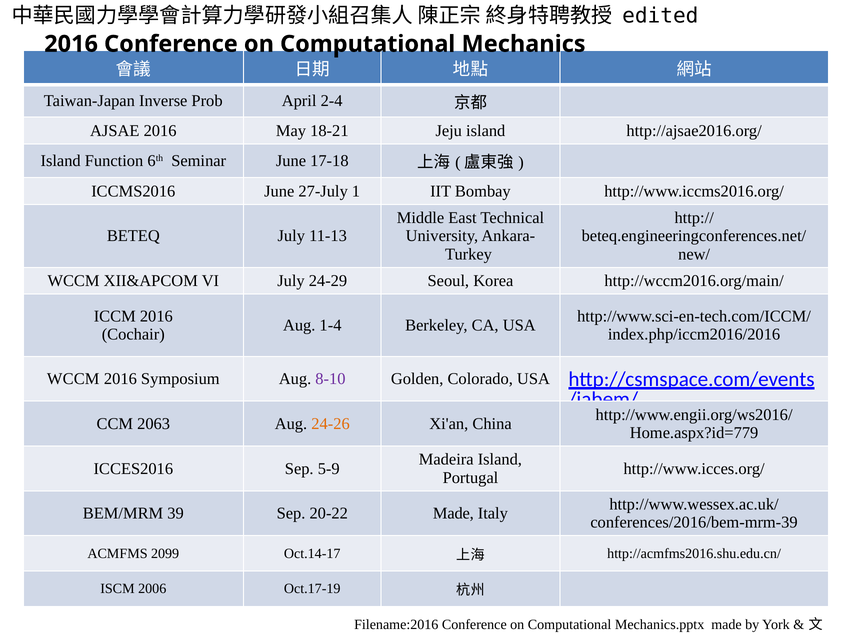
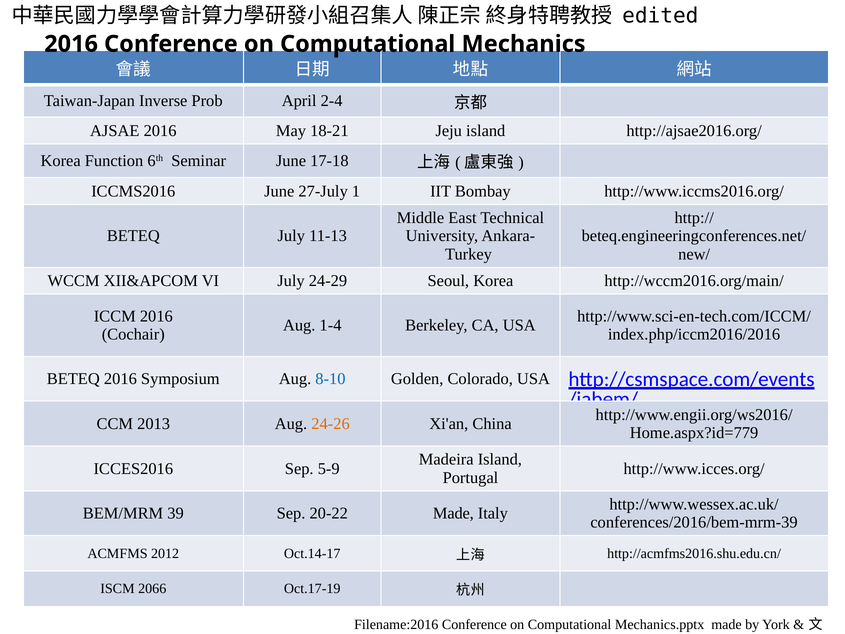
Island at (61, 161): Island -> Korea
WCCM at (73, 379): WCCM -> BETEQ
8-10 colour: purple -> blue
2063: 2063 -> 2013
2099: 2099 -> 2012
2006: 2006 -> 2066
